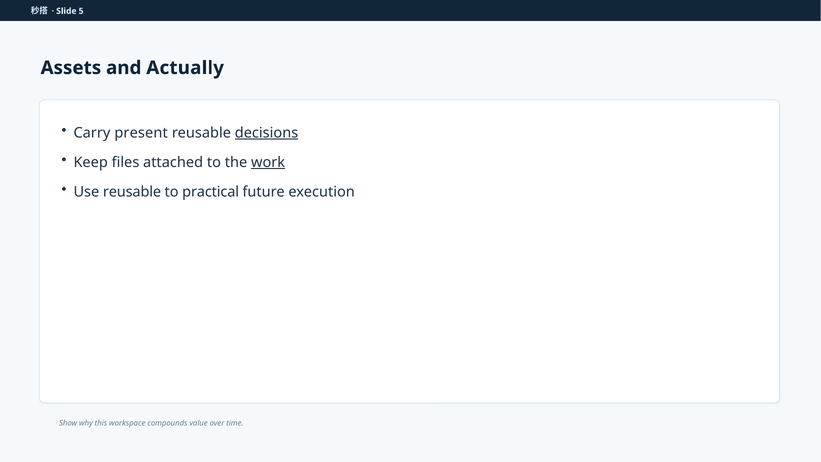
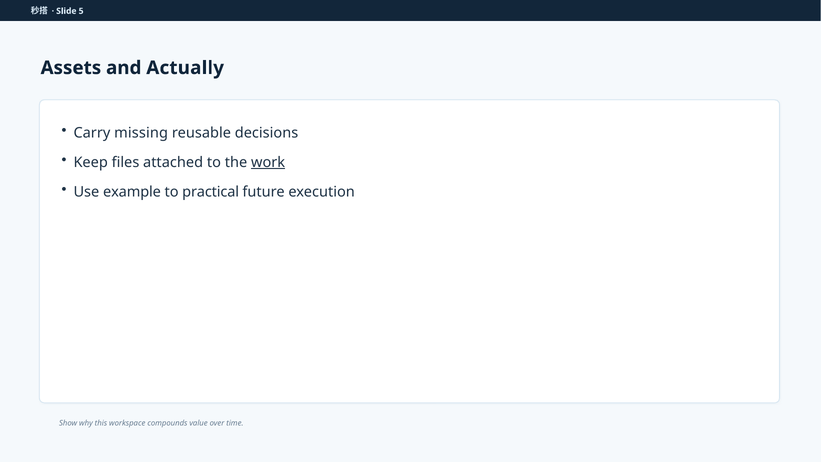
present: present -> missing
decisions underline: present -> none
Use reusable: reusable -> example
